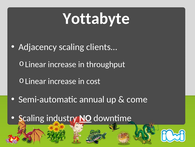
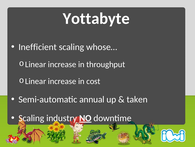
Adjacency: Adjacency -> Inefficient
clients…: clients… -> whose…
come: come -> taken
